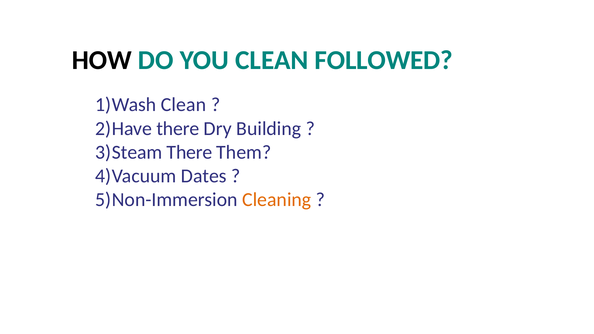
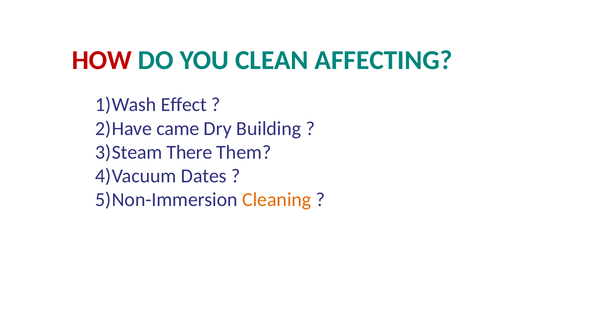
HOW colour: black -> red
FOLLOWED: FOLLOWED -> AFFECTING
Clean at (184, 105): Clean -> Effect
there at (178, 129): there -> came
